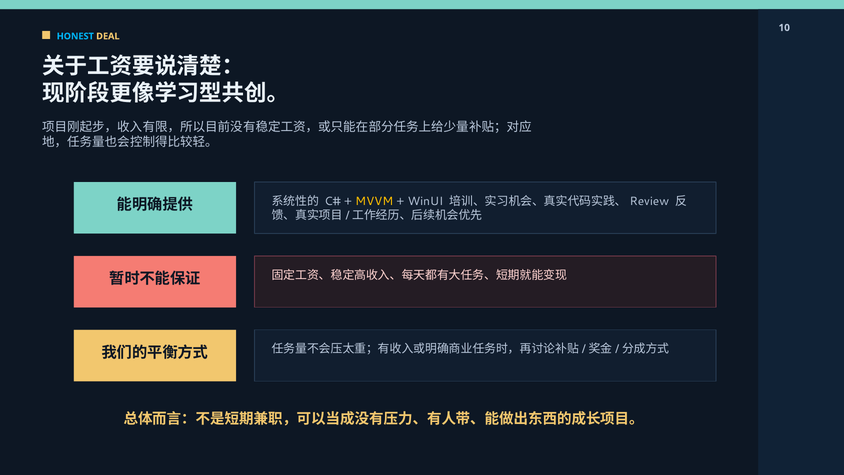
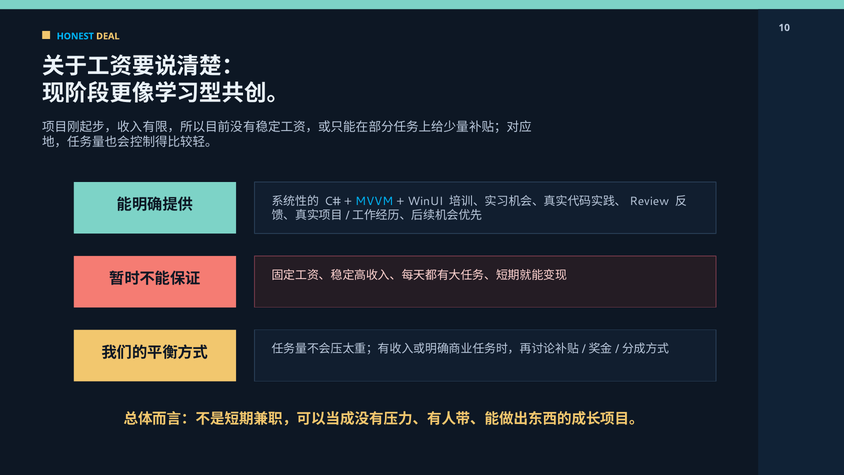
MVVM colour: yellow -> light blue
